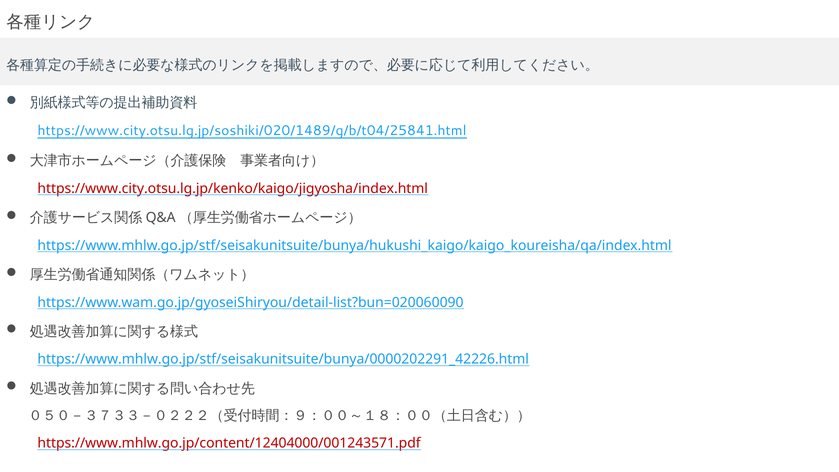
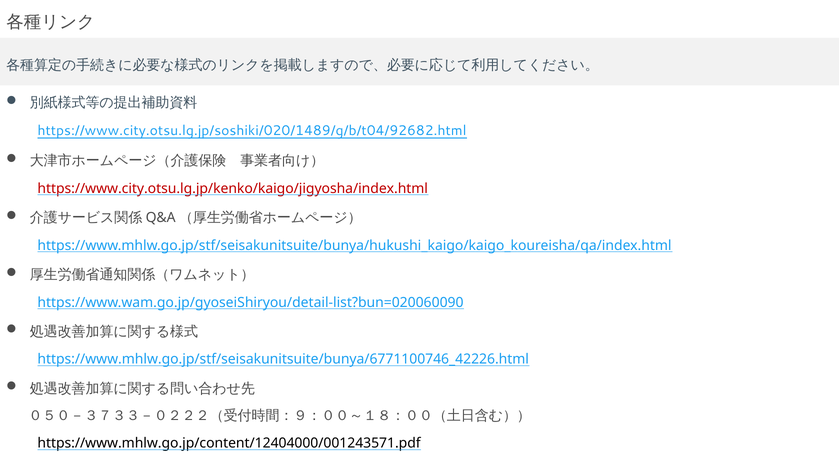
https://www.city.otsu.lg.jp/soshiki/020/1489/g/b/t04/25841.html: https://www.city.otsu.lg.jp/soshiki/020/1489/g/b/t04/25841.html -> https://www.city.otsu.lg.jp/soshiki/020/1489/g/b/t04/92682.html
https://www.mhlw.go.jp/stf/seisakunitsuite/bunya/0000202291_42226.html: https://www.mhlw.go.jp/stf/seisakunitsuite/bunya/0000202291_42226.html -> https://www.mhlw.go.jp/stf/seisakunitsuite/bunya/6771100746_42226.html
https://www.mhlw.go.jp/content/12404000/001243571.pdf colour: red -> black
